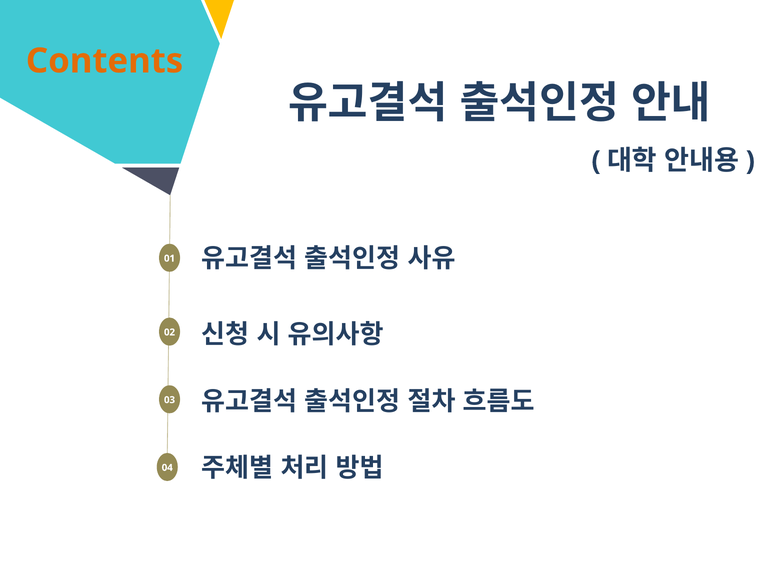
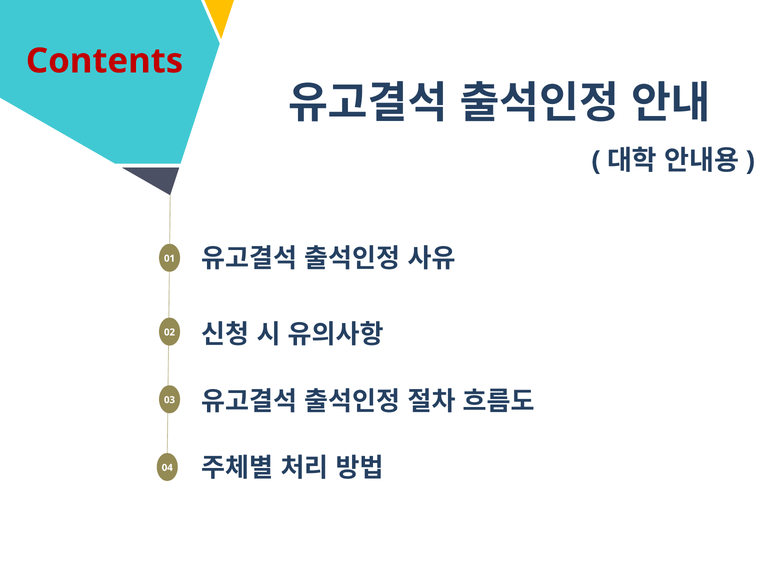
Contents colour: orange -> red
